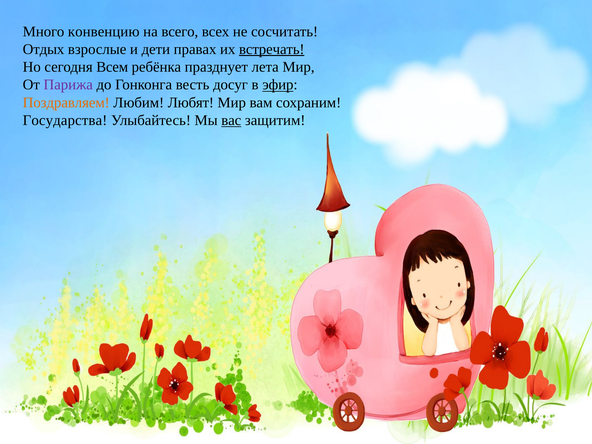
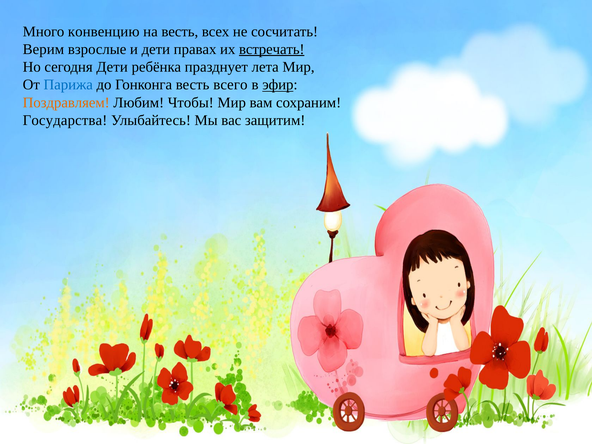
на всего: всего -> весть
Отдых: Отдых -> Верим
сегодня Всем: Всем -> Дети
Парижа colour: purple -> blue
досуг: досуг -> всего
Любят: Любят -> Чтобы
вас underline: present -> none
